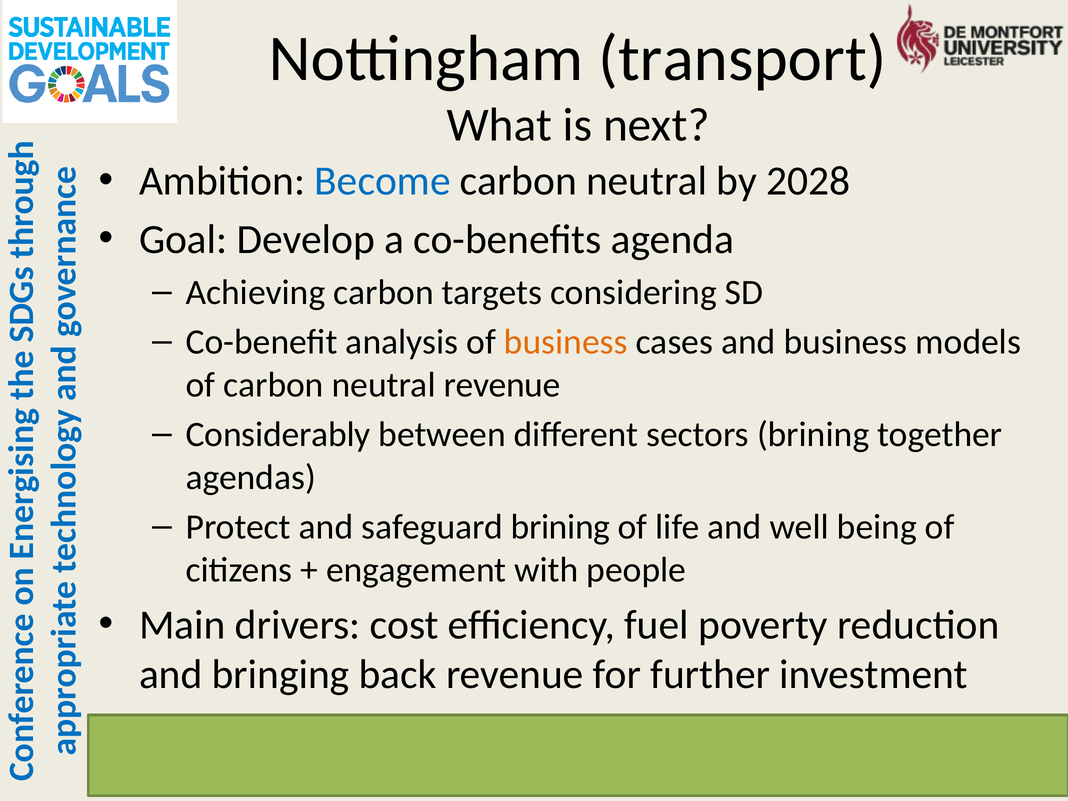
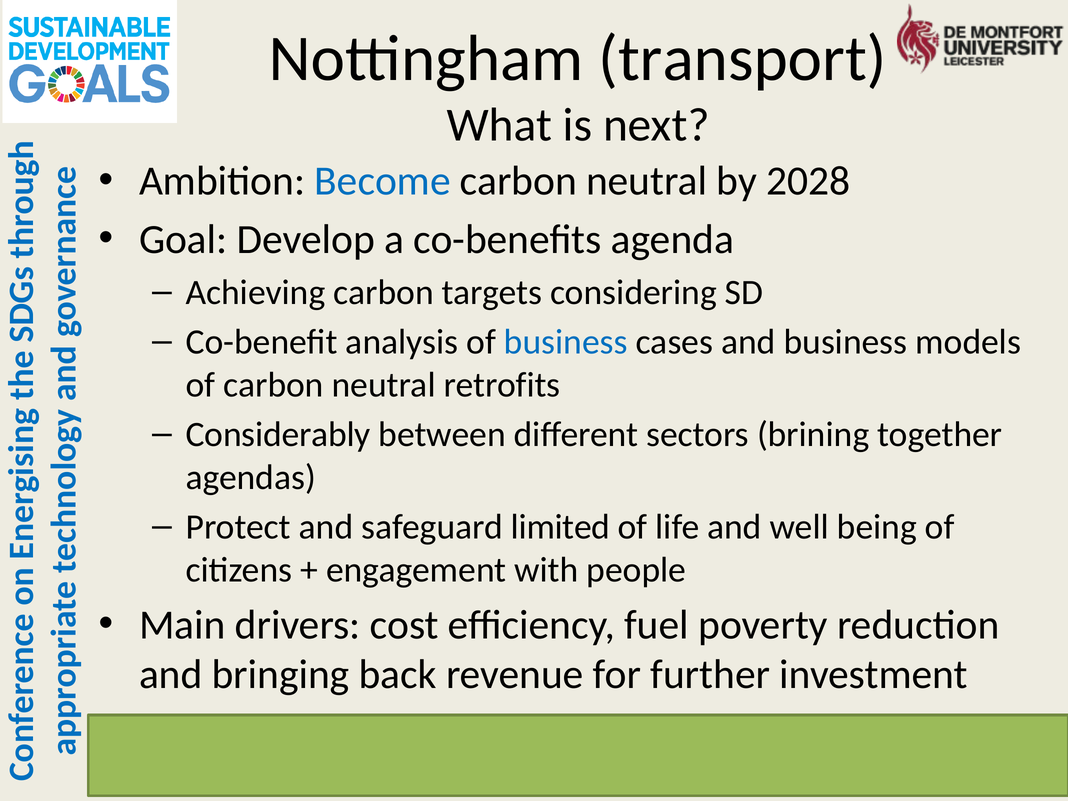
business at (566, 342) colour: orange -> blue
neutral revenue: revenue -> retrofits
safeguard brining: brining -> limited
